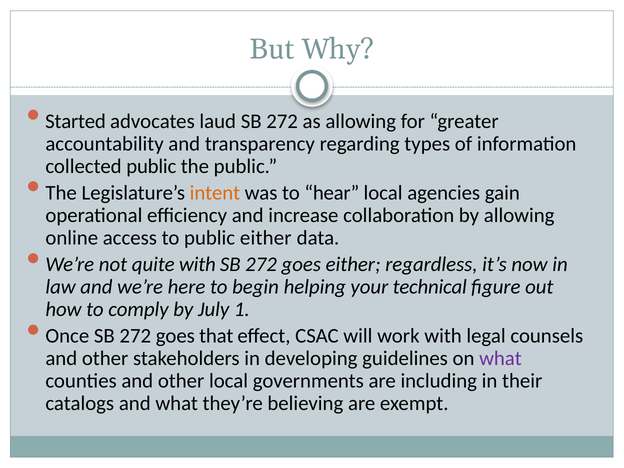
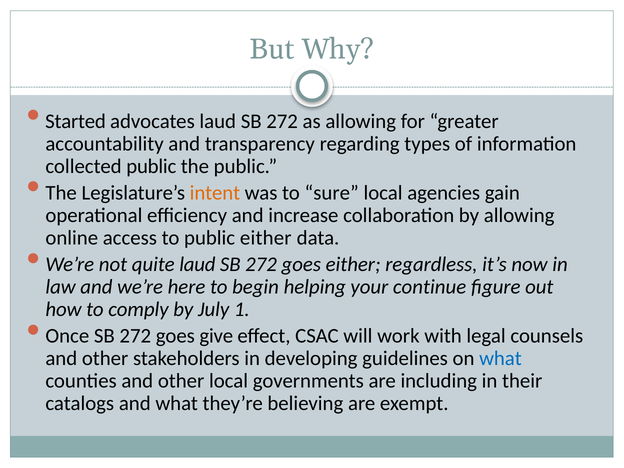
hear: hear -> sure
quite with: with -> laud
technical: technical -> continue
that: that -> give
what at (500, 358) colour: purple -> blue
